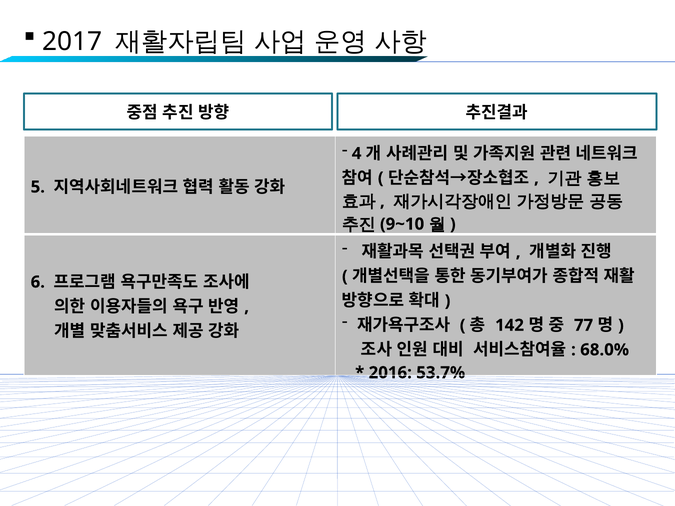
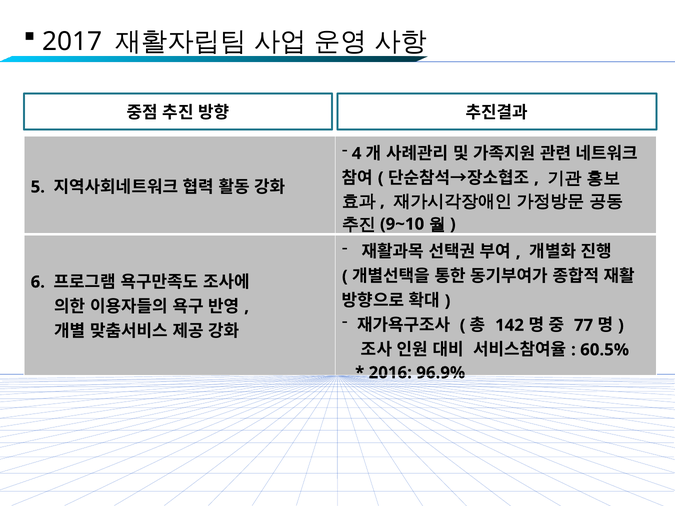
68.0%: 68.0% -> 60.5%
53.7%: 53.7% -> 96.9%
